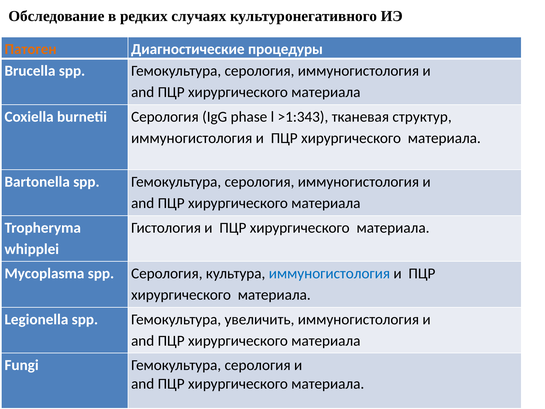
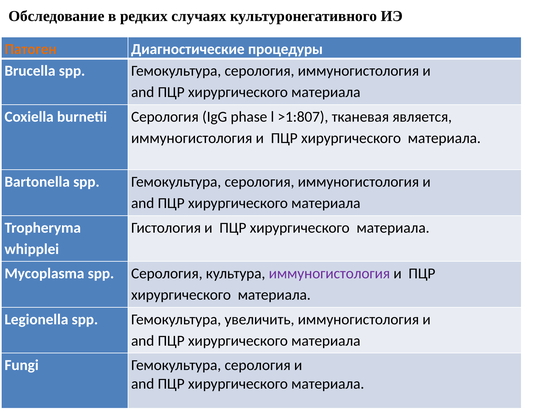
>1:343: >1:343 -> >1:807
структур: структур -> является
иммуногистология at (329, 273) colour: blue -> purple
